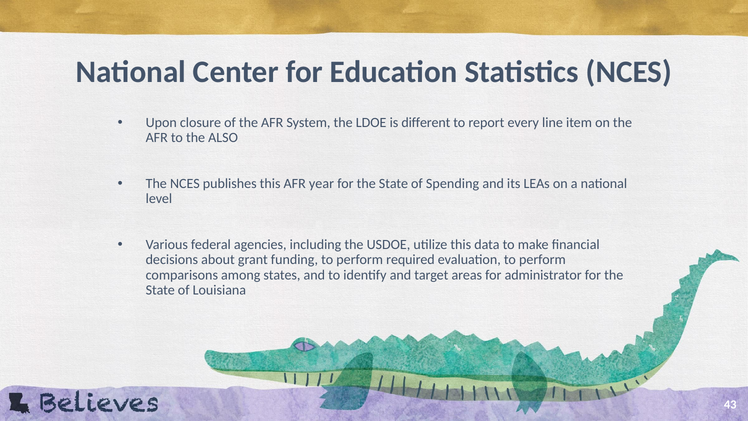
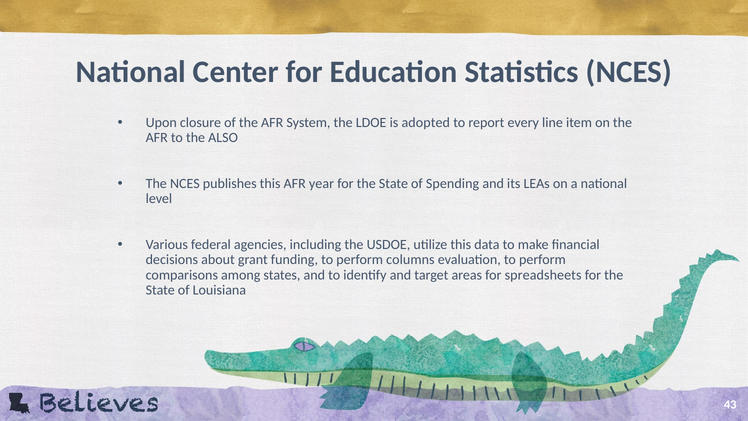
different: different -> adopted
required: required -> columns
administrator: administrator -> spreadsheets
